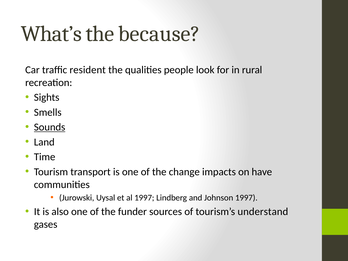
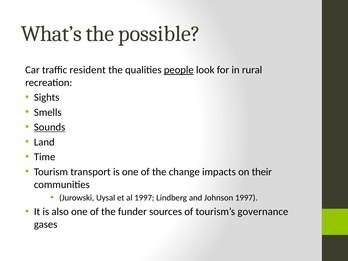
because: because -> possible
people underline: none -> present
have: have -> their
understand: understand -> governance
